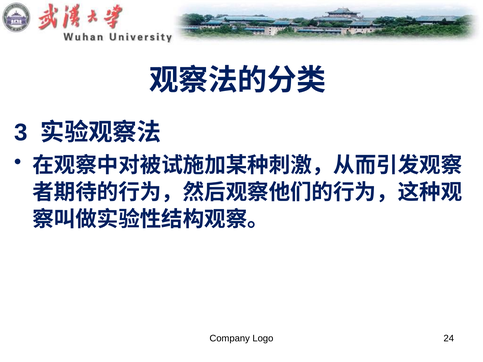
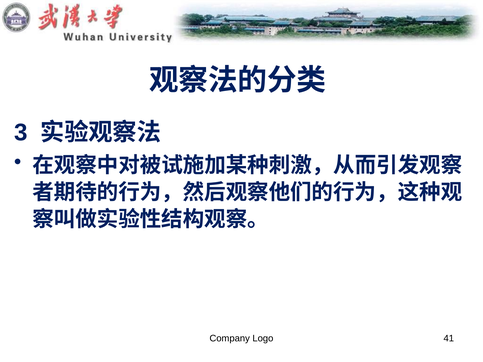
24: 24 -> 41
